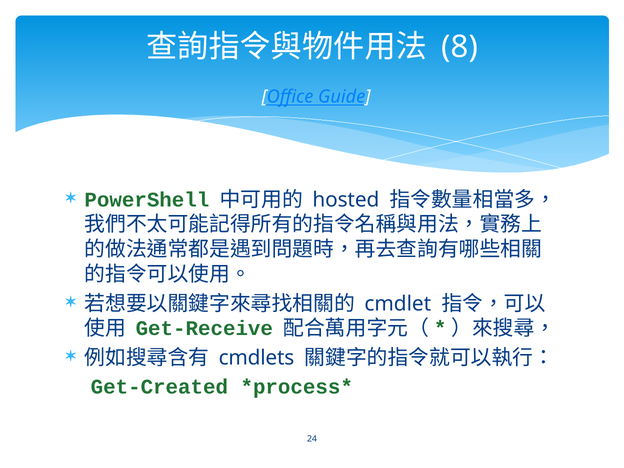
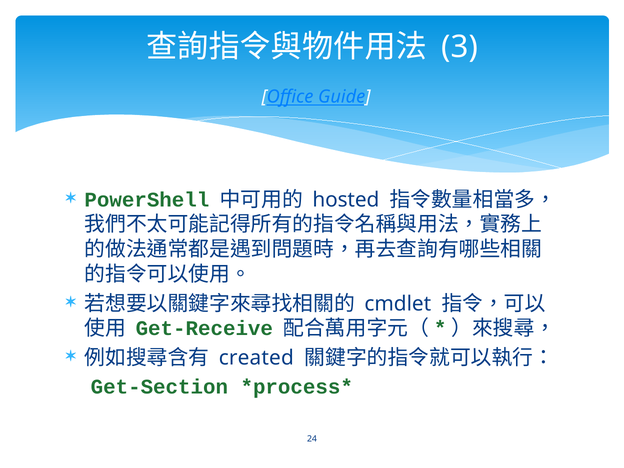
8: 8 -> 3
cmdlets: cmdlets -> created
Get-Created: Get-Created -> Get-Section
